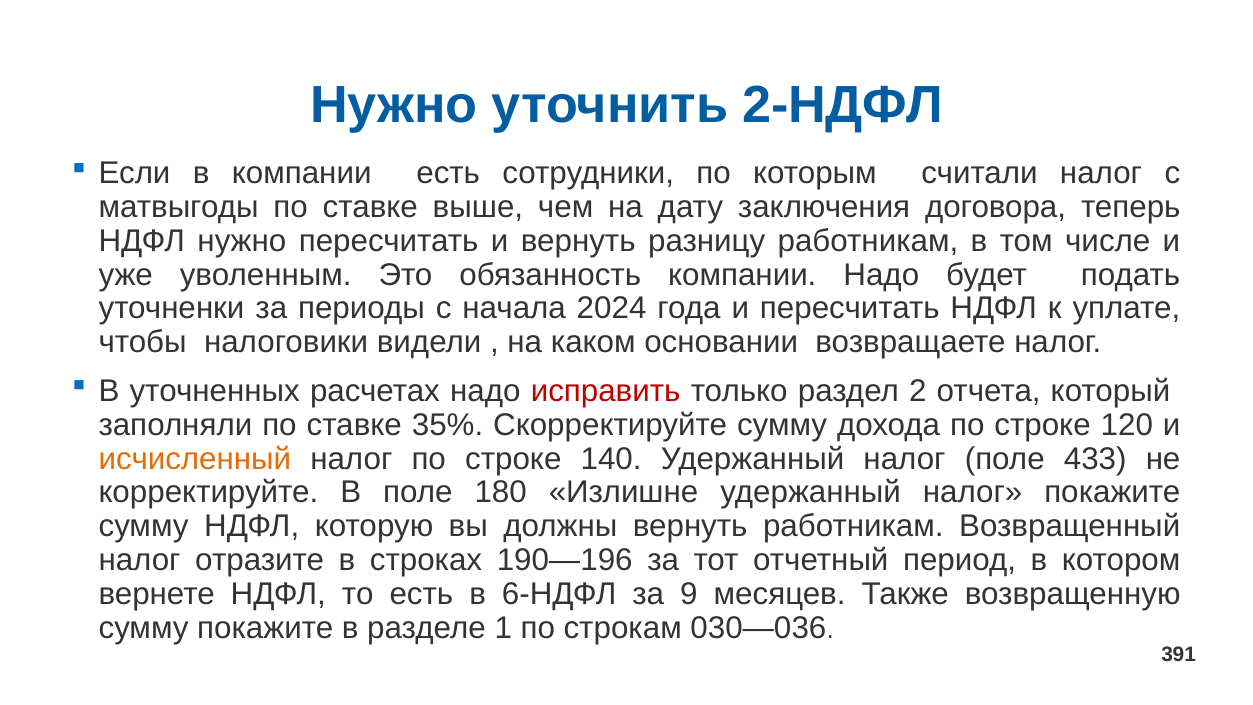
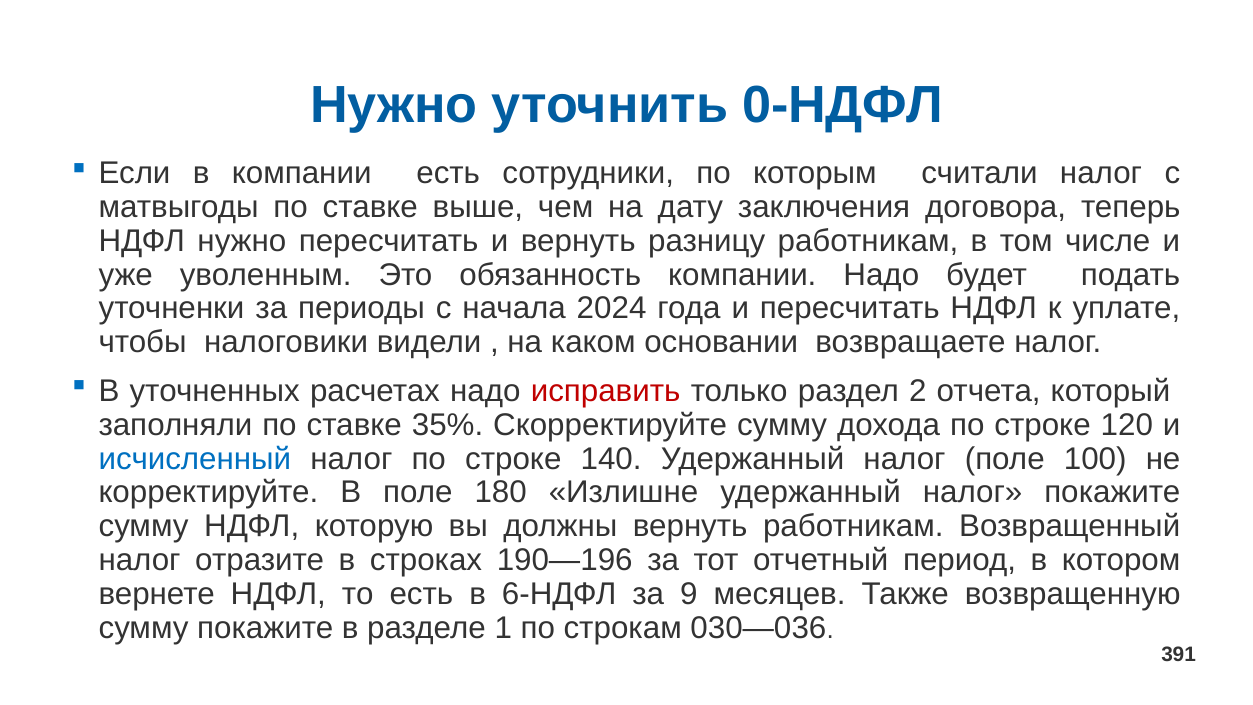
2-НДФЛ: 2-НДФЛ -> 0-НДФЛ
исчисленный colour: orange -> blue
433: 433 -> 100
